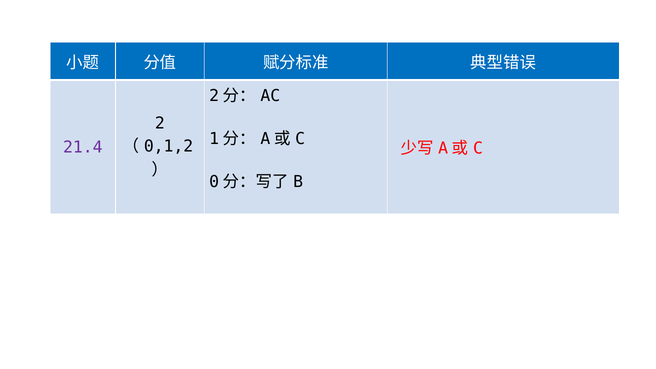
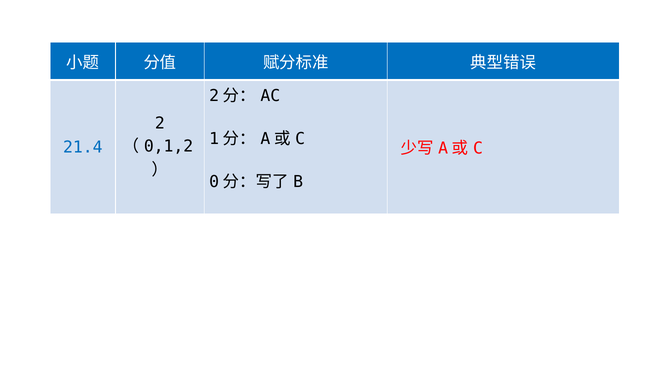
21.4 colour: purple -> blue
